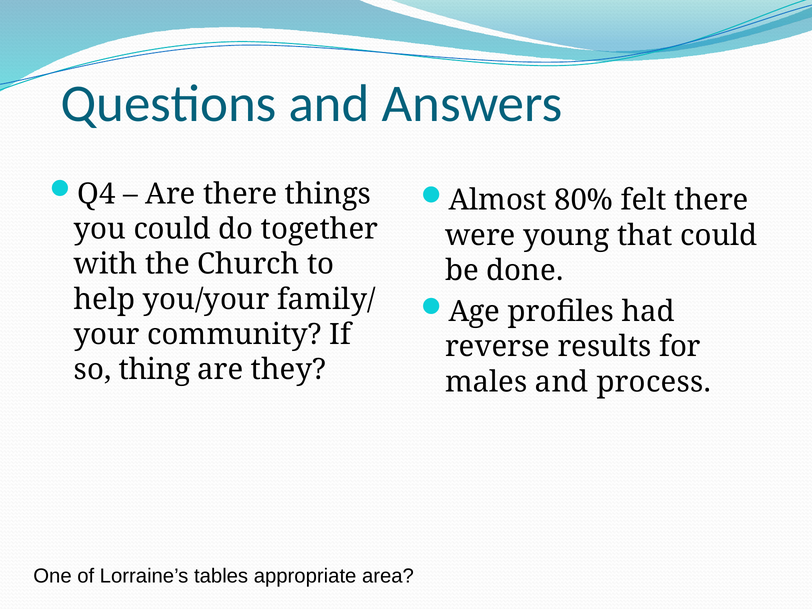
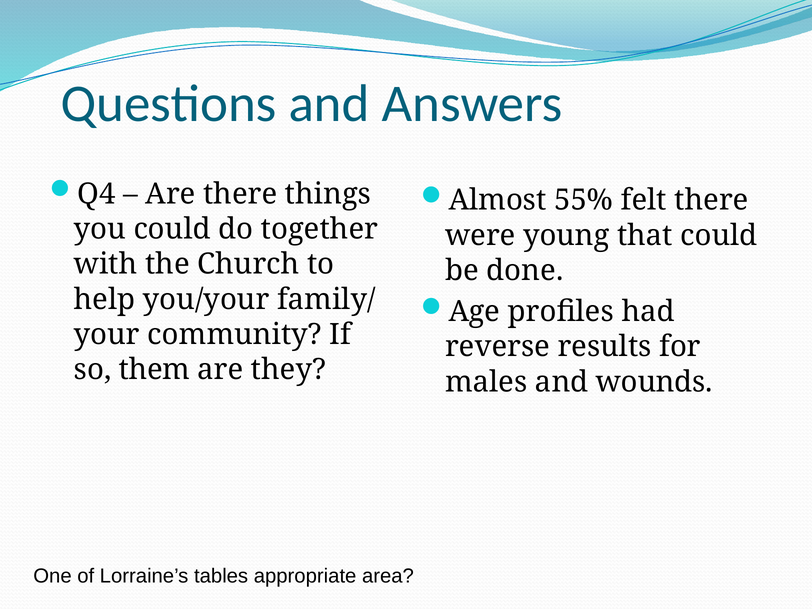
80%: 80% -> 55%
thing: thing -> them
process: process -> wounds
